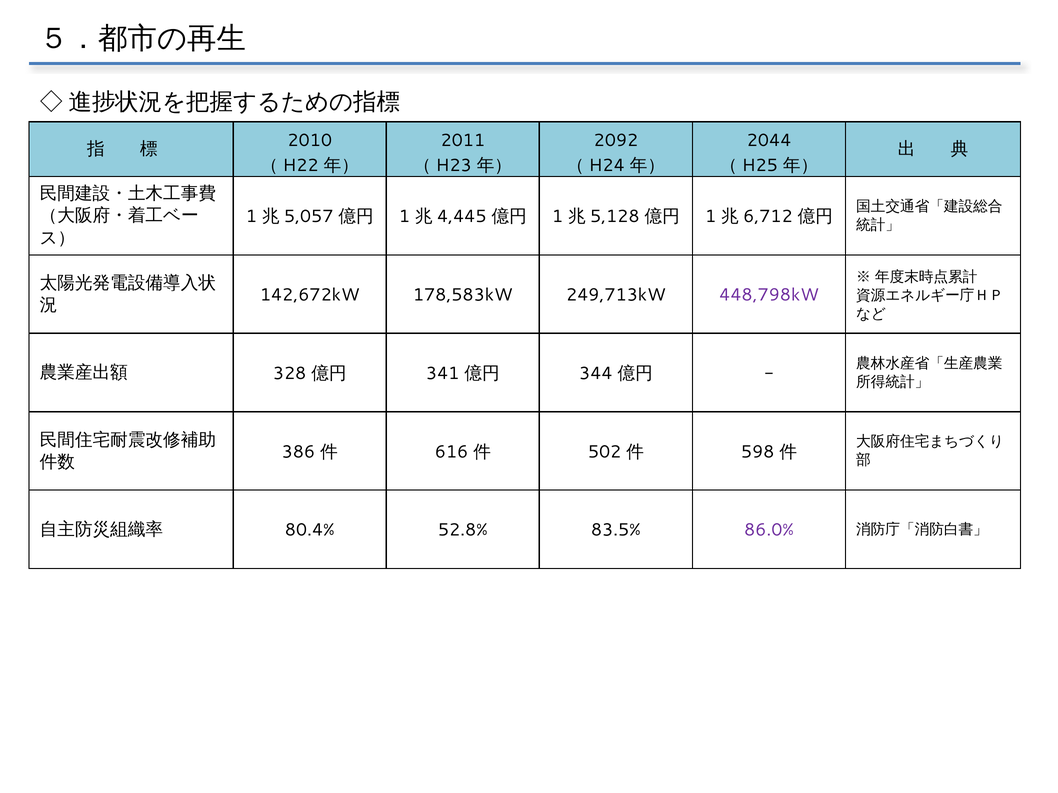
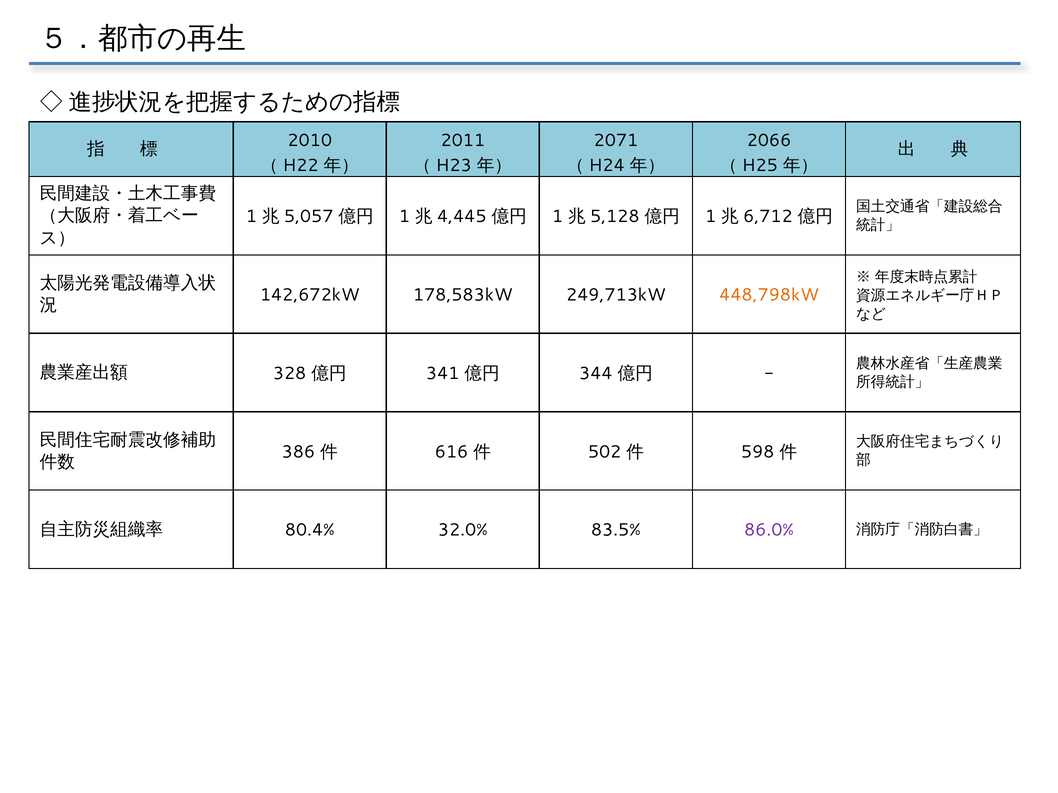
2092: 2092 -> 2071
2044: 2044 -> 2066
448,798kW colour: purple -> orange
52.8%: 52.8% -> 32.0%
